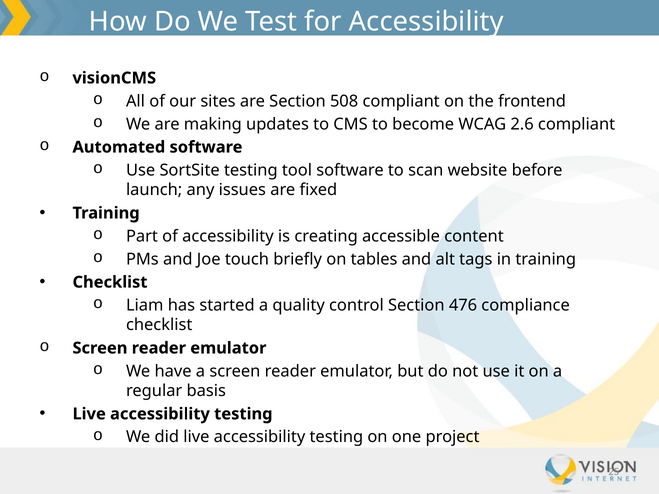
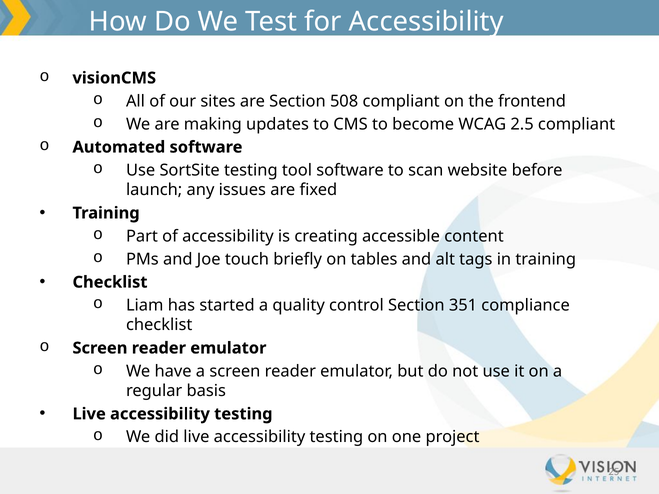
2.6: 2.6 -> 2.5
476: 476 -> 351
